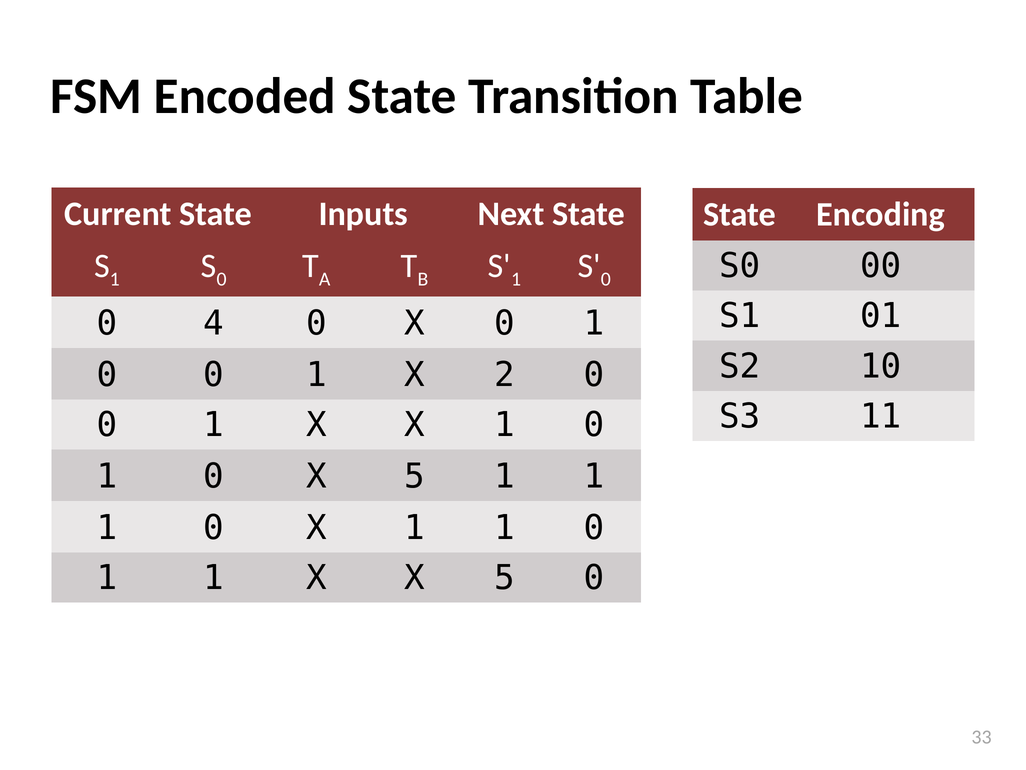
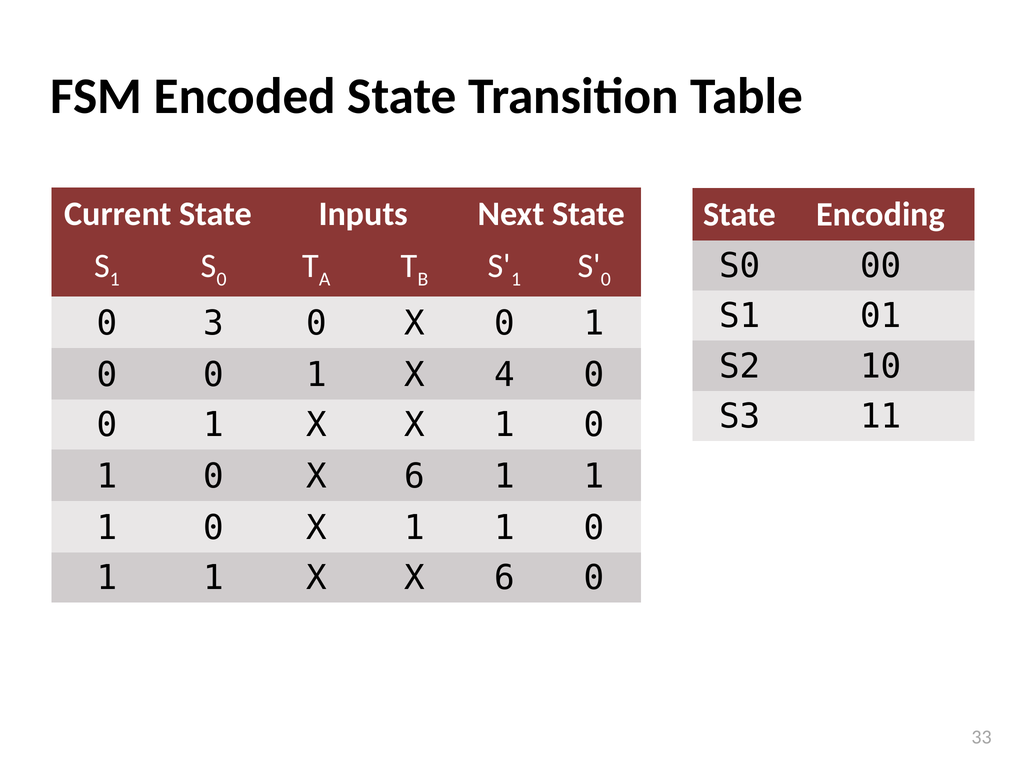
4: 4 -> 3
2: 2 -> 4
0 X 5: 5 -> 6
X X 5: 5 -> 6
